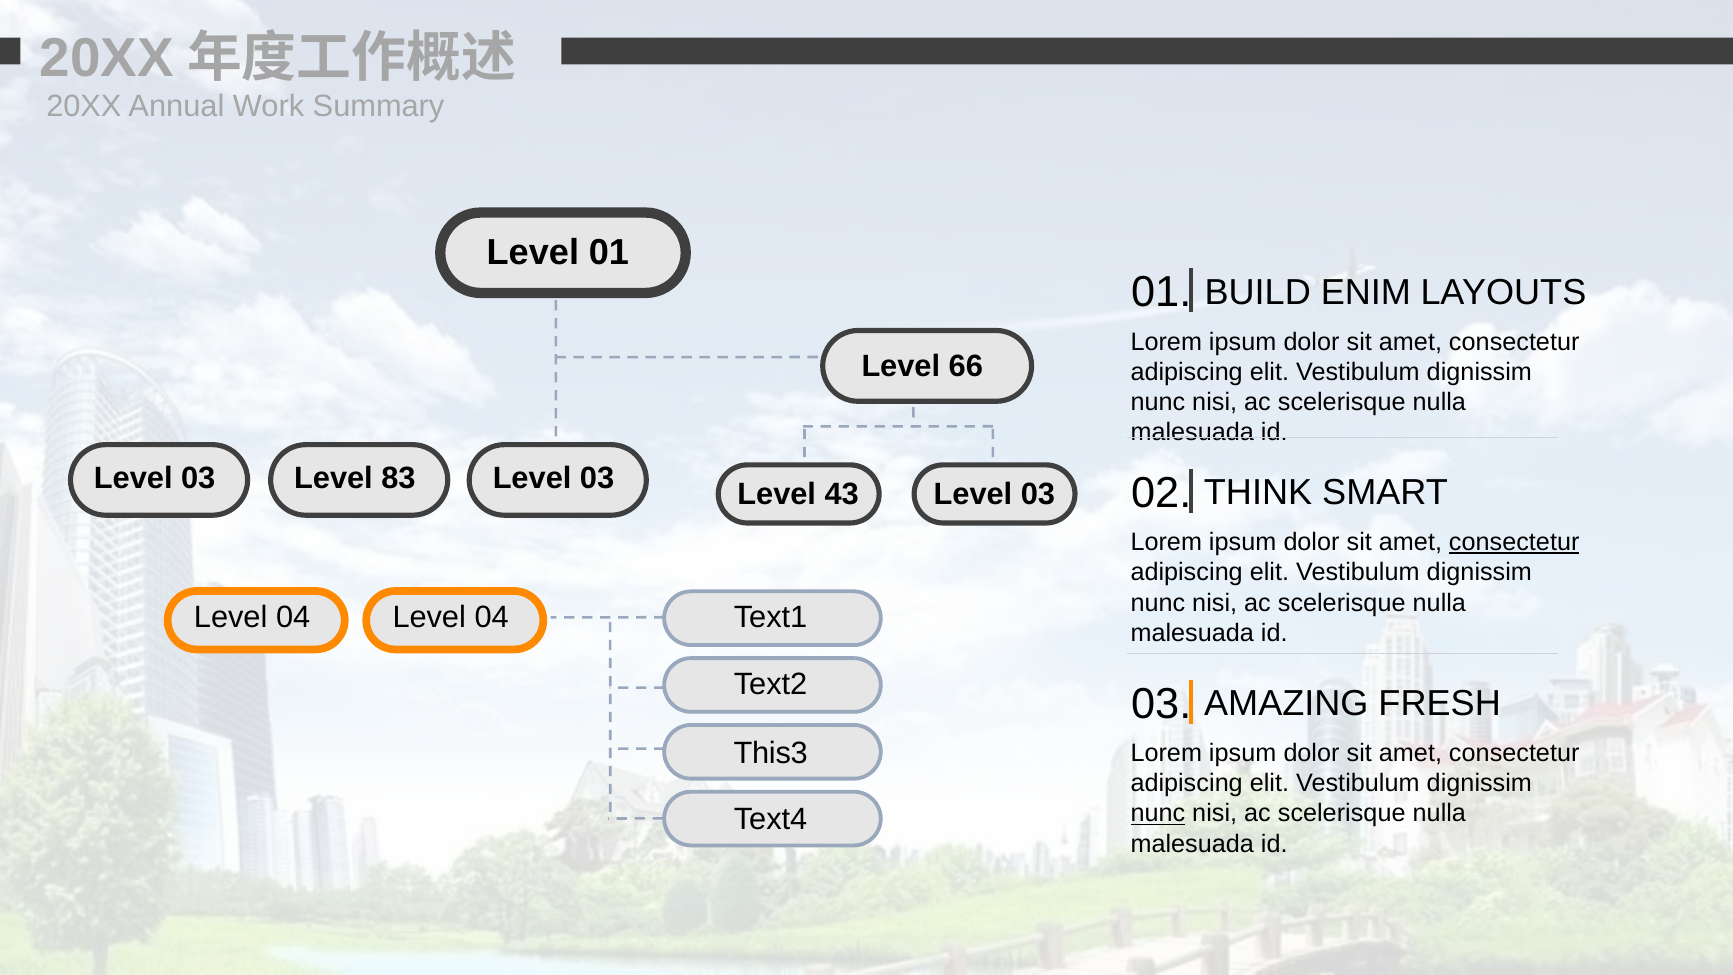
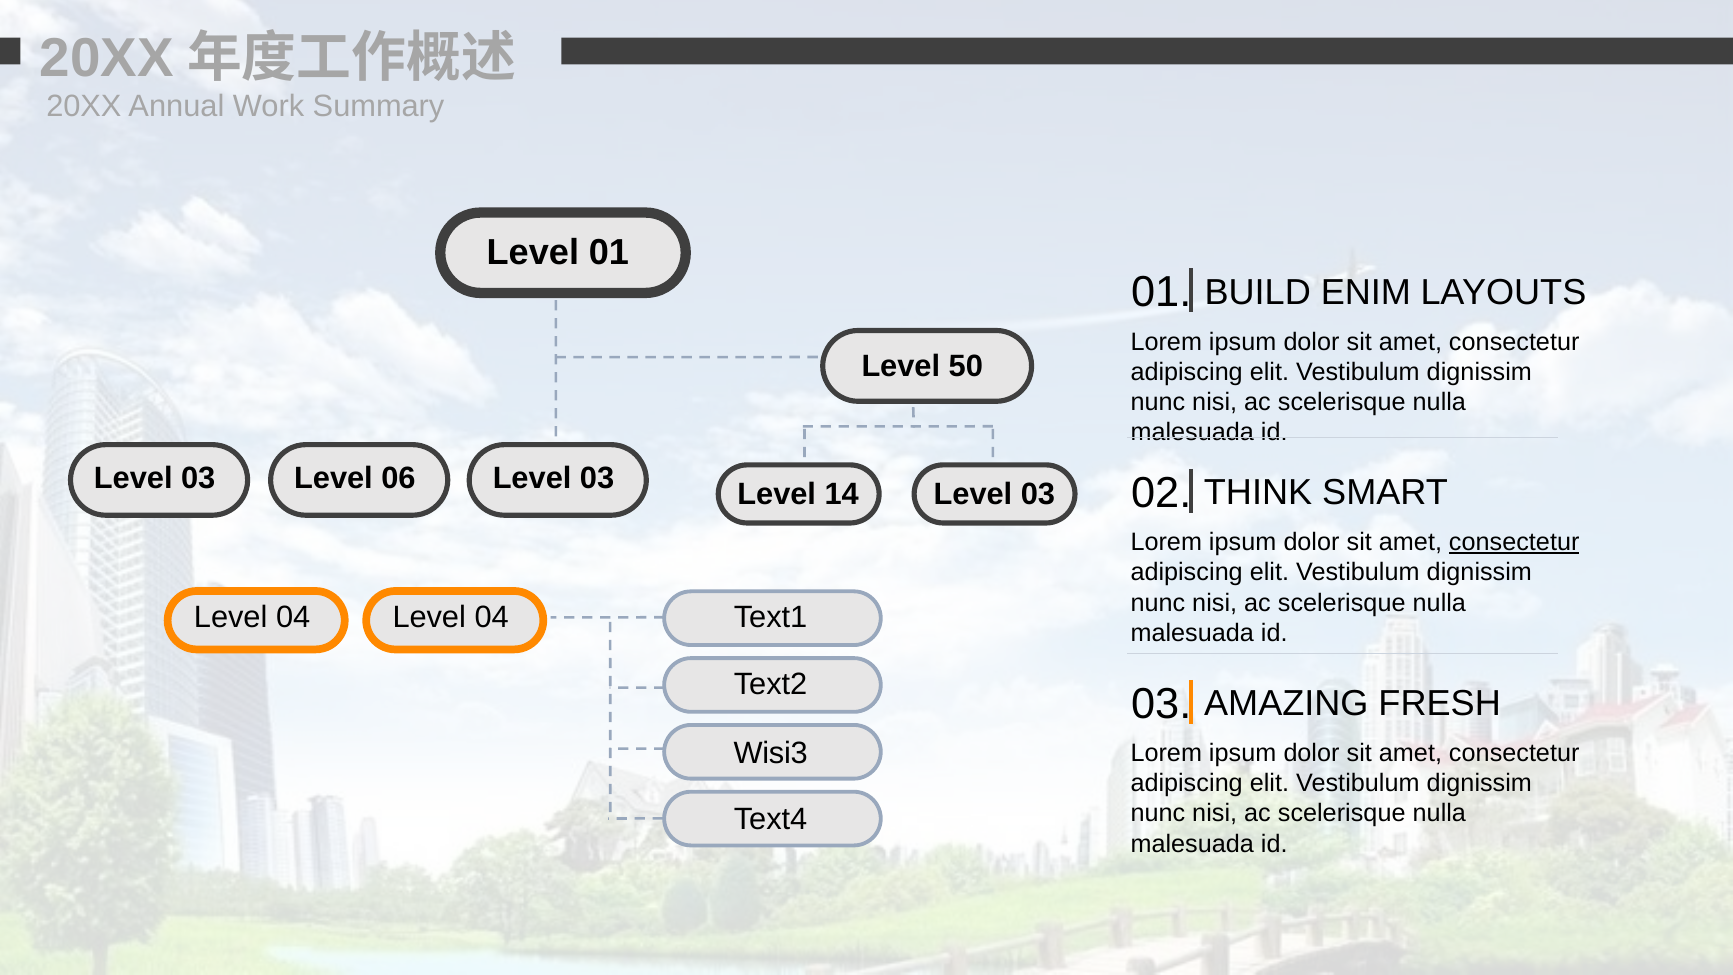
66: 66 -> 50
83: 83 -> 06
43: 43 -> 14
This3: This3 -> Wisi3
nunc at (1158, 813) underline: present -> none
